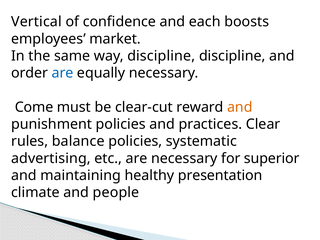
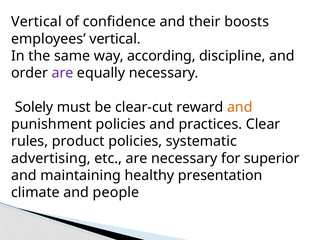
each: each -> their
employees market: market -> vertical
way discipline: discipline -> according
are at (63, 73) colour: blue -> purple
Come: Come -> Solely
balance: balance -> product
